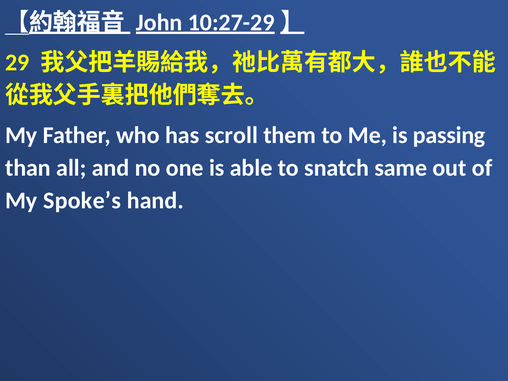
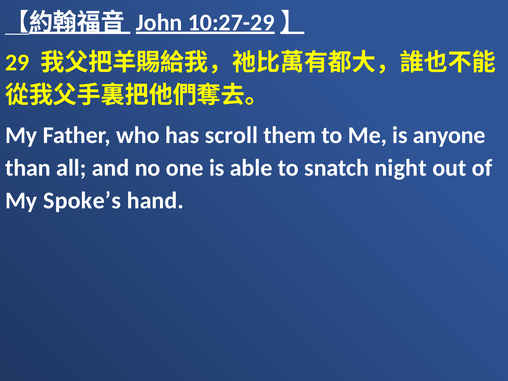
passing: passing -> anyone
same: same -> night
